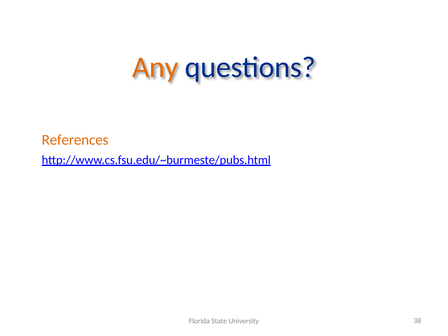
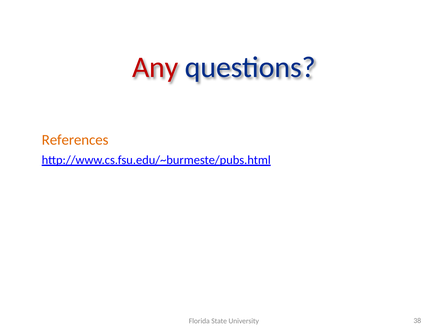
Any colour: orange -> red
